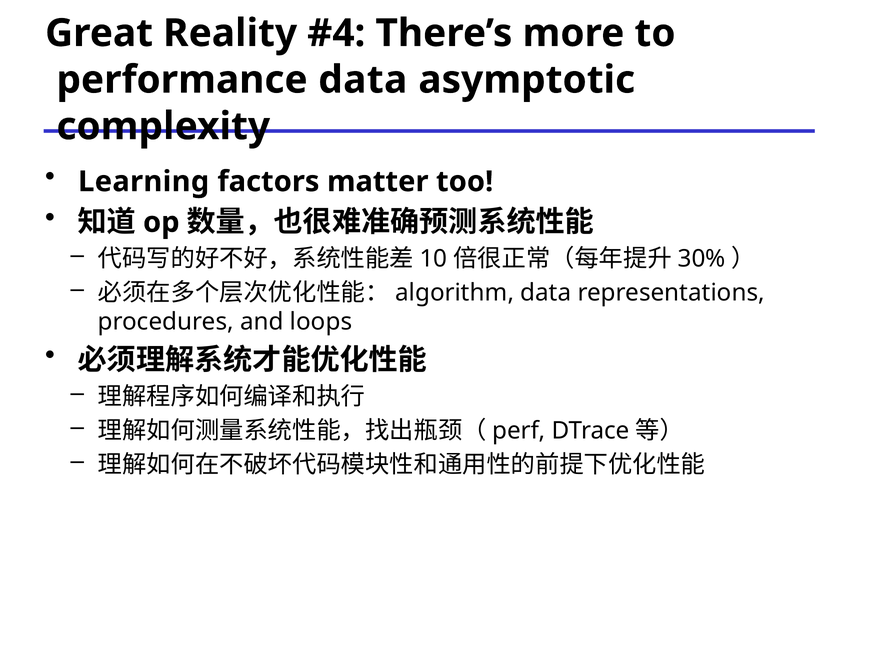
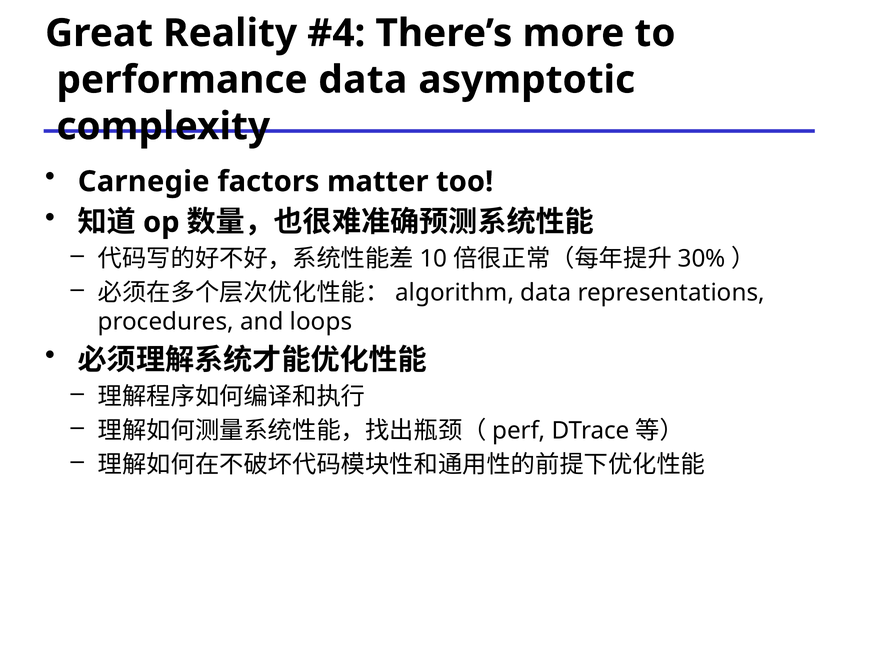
Learning at (144, 181): Learning -> Carnegie
